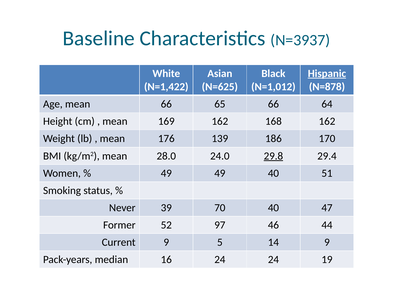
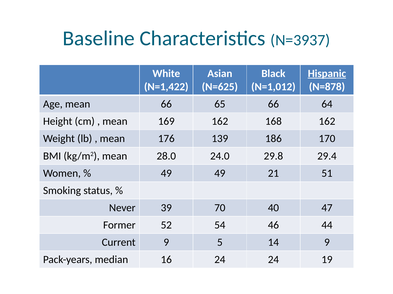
29.8 underline: present -> none
49 40: 40 -> 21
97: 97 -> 54
